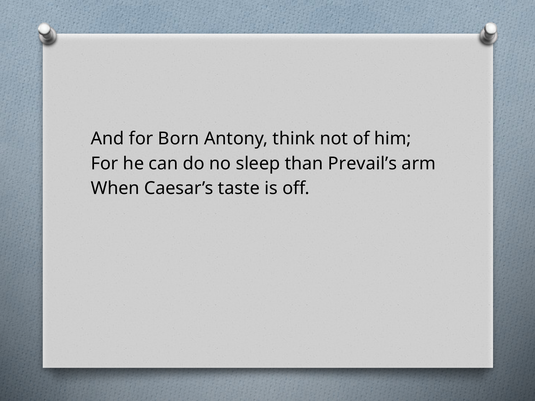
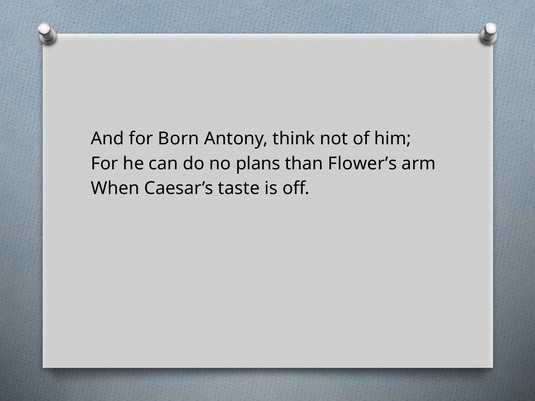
sleep: sleep -> plans
Prevail’s: Prevail’s -> Flower’s
